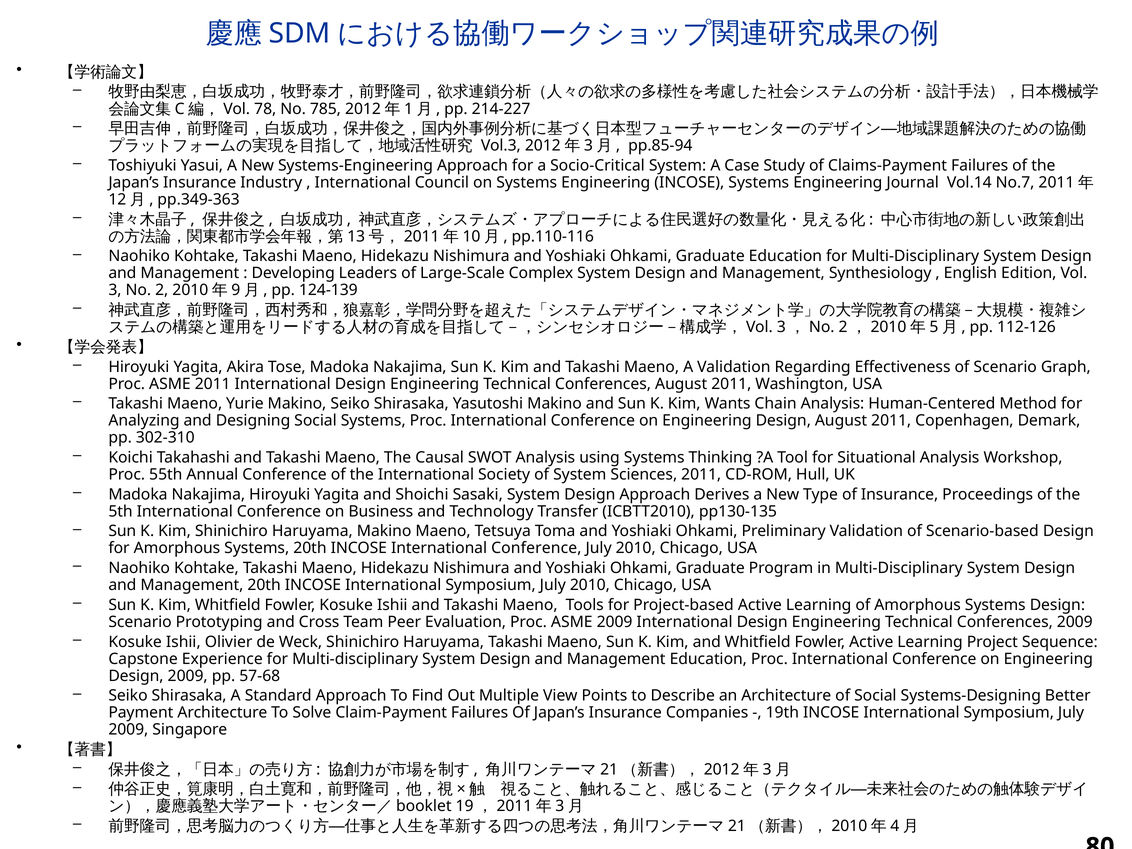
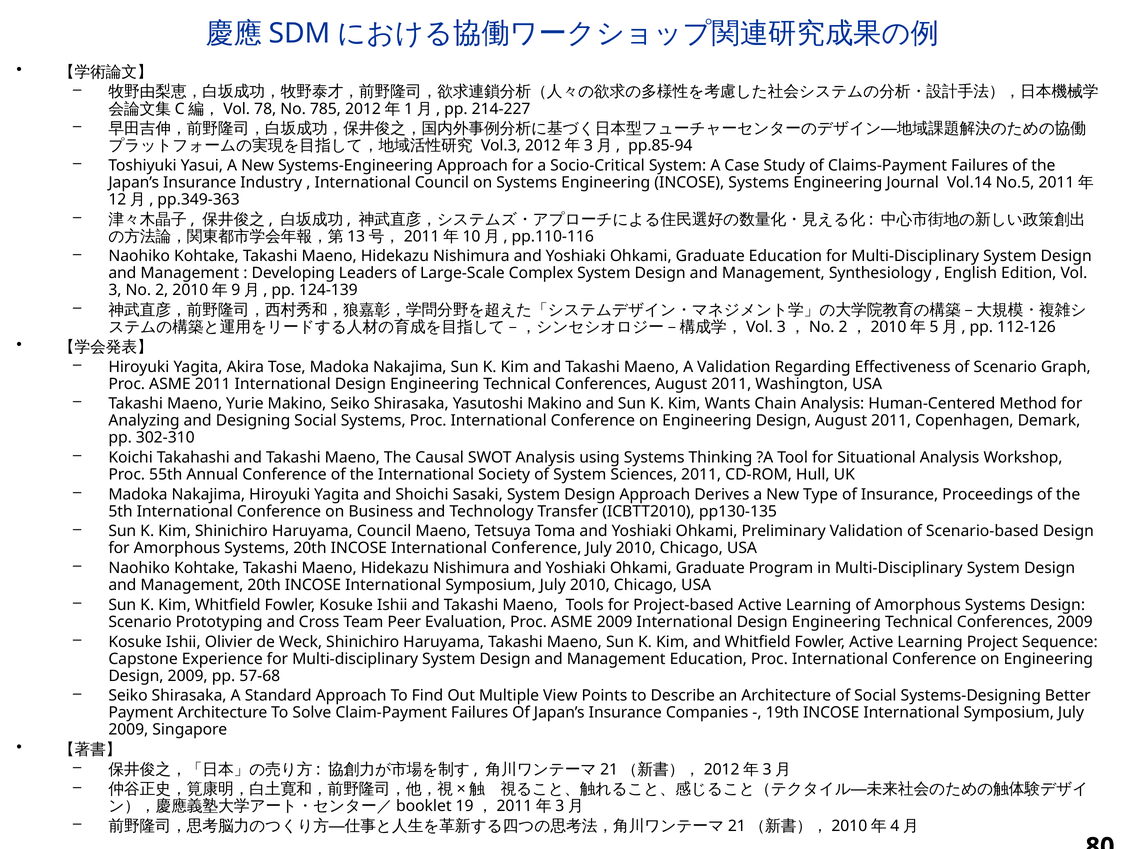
No.7: No.7 -> No.5
Haruyama Makino: Makino -> Council
